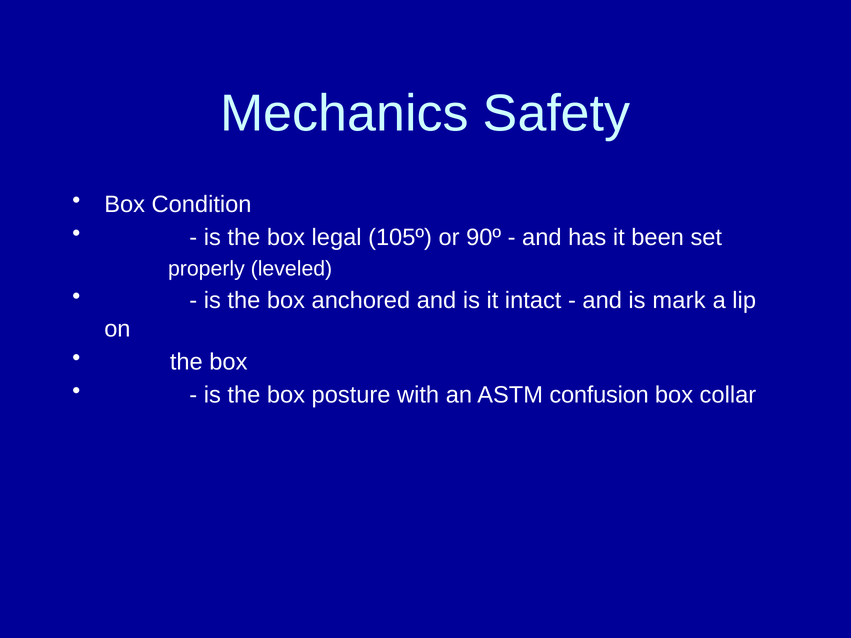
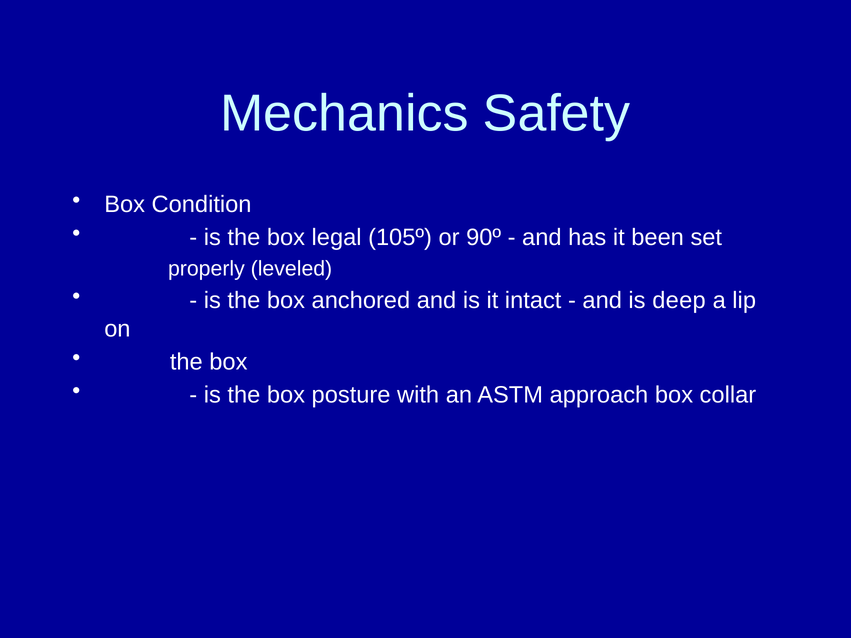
mark: mark -> deep
confusion: confusion -> approach
